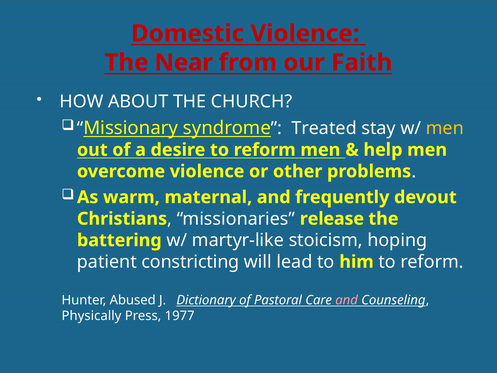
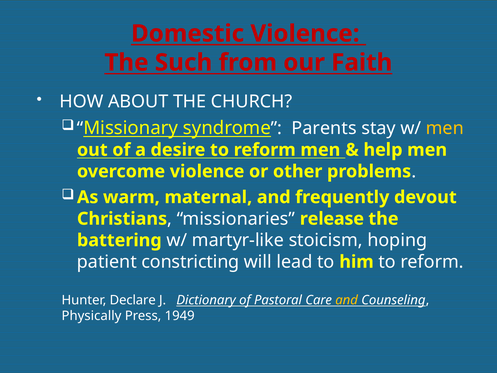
Near: Near -> Such
Treated: Treated -> Parents
Abused: Abused -> Declare
and at (347, 300) colour: pink -> yellow
1977: 1977 -> 1949
